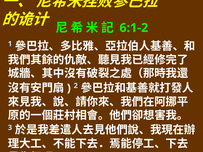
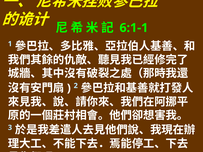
6:1-2: 6:1-2 -> 6:1-1
